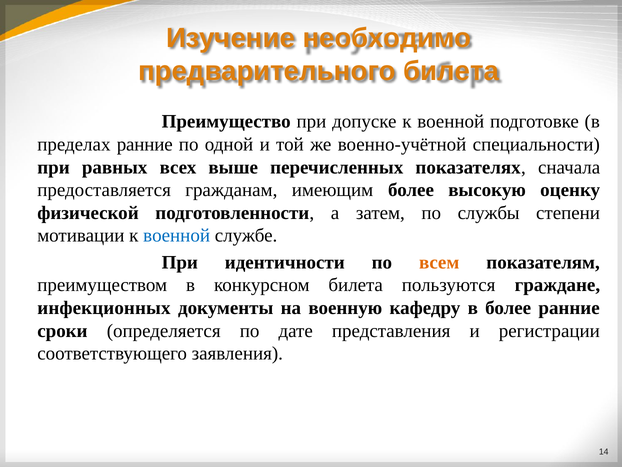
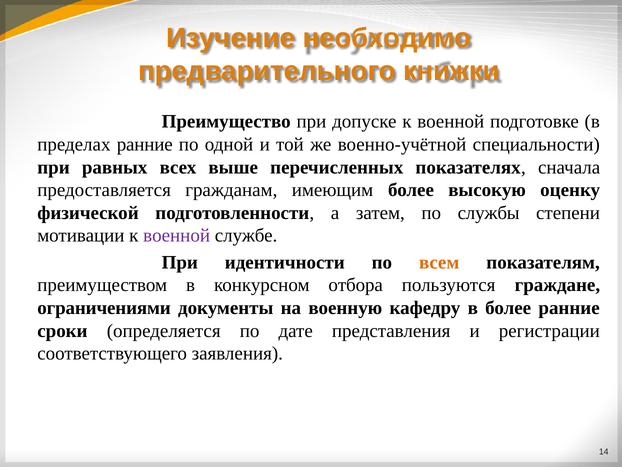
предварительного билета: билета -> книжки
военной at (177, 235) colour: blue -> purple
конкурсном билета: билета -> отбора
инфекционных: инфекционных -> ограничениями
